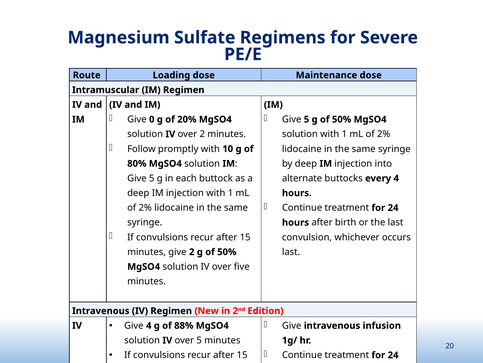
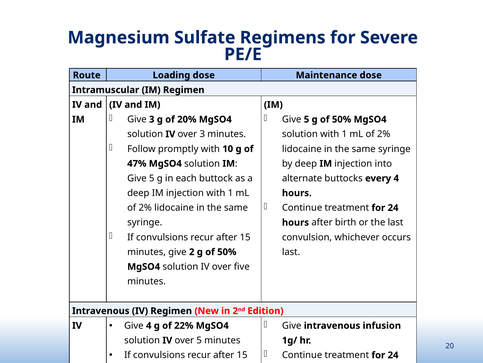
Give 0: 0 -> 3
over 2: 2 -> 3
80%: 80% -> 47%
88%: 88% -> 22%
